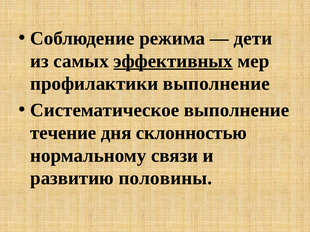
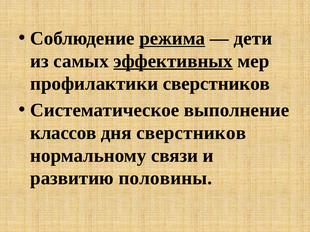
режима underline: none -> present
профилактики выполнение: выполнение -> сверстников
течение: течение -> классов
дня склонностью: склонностью -> сверстников
